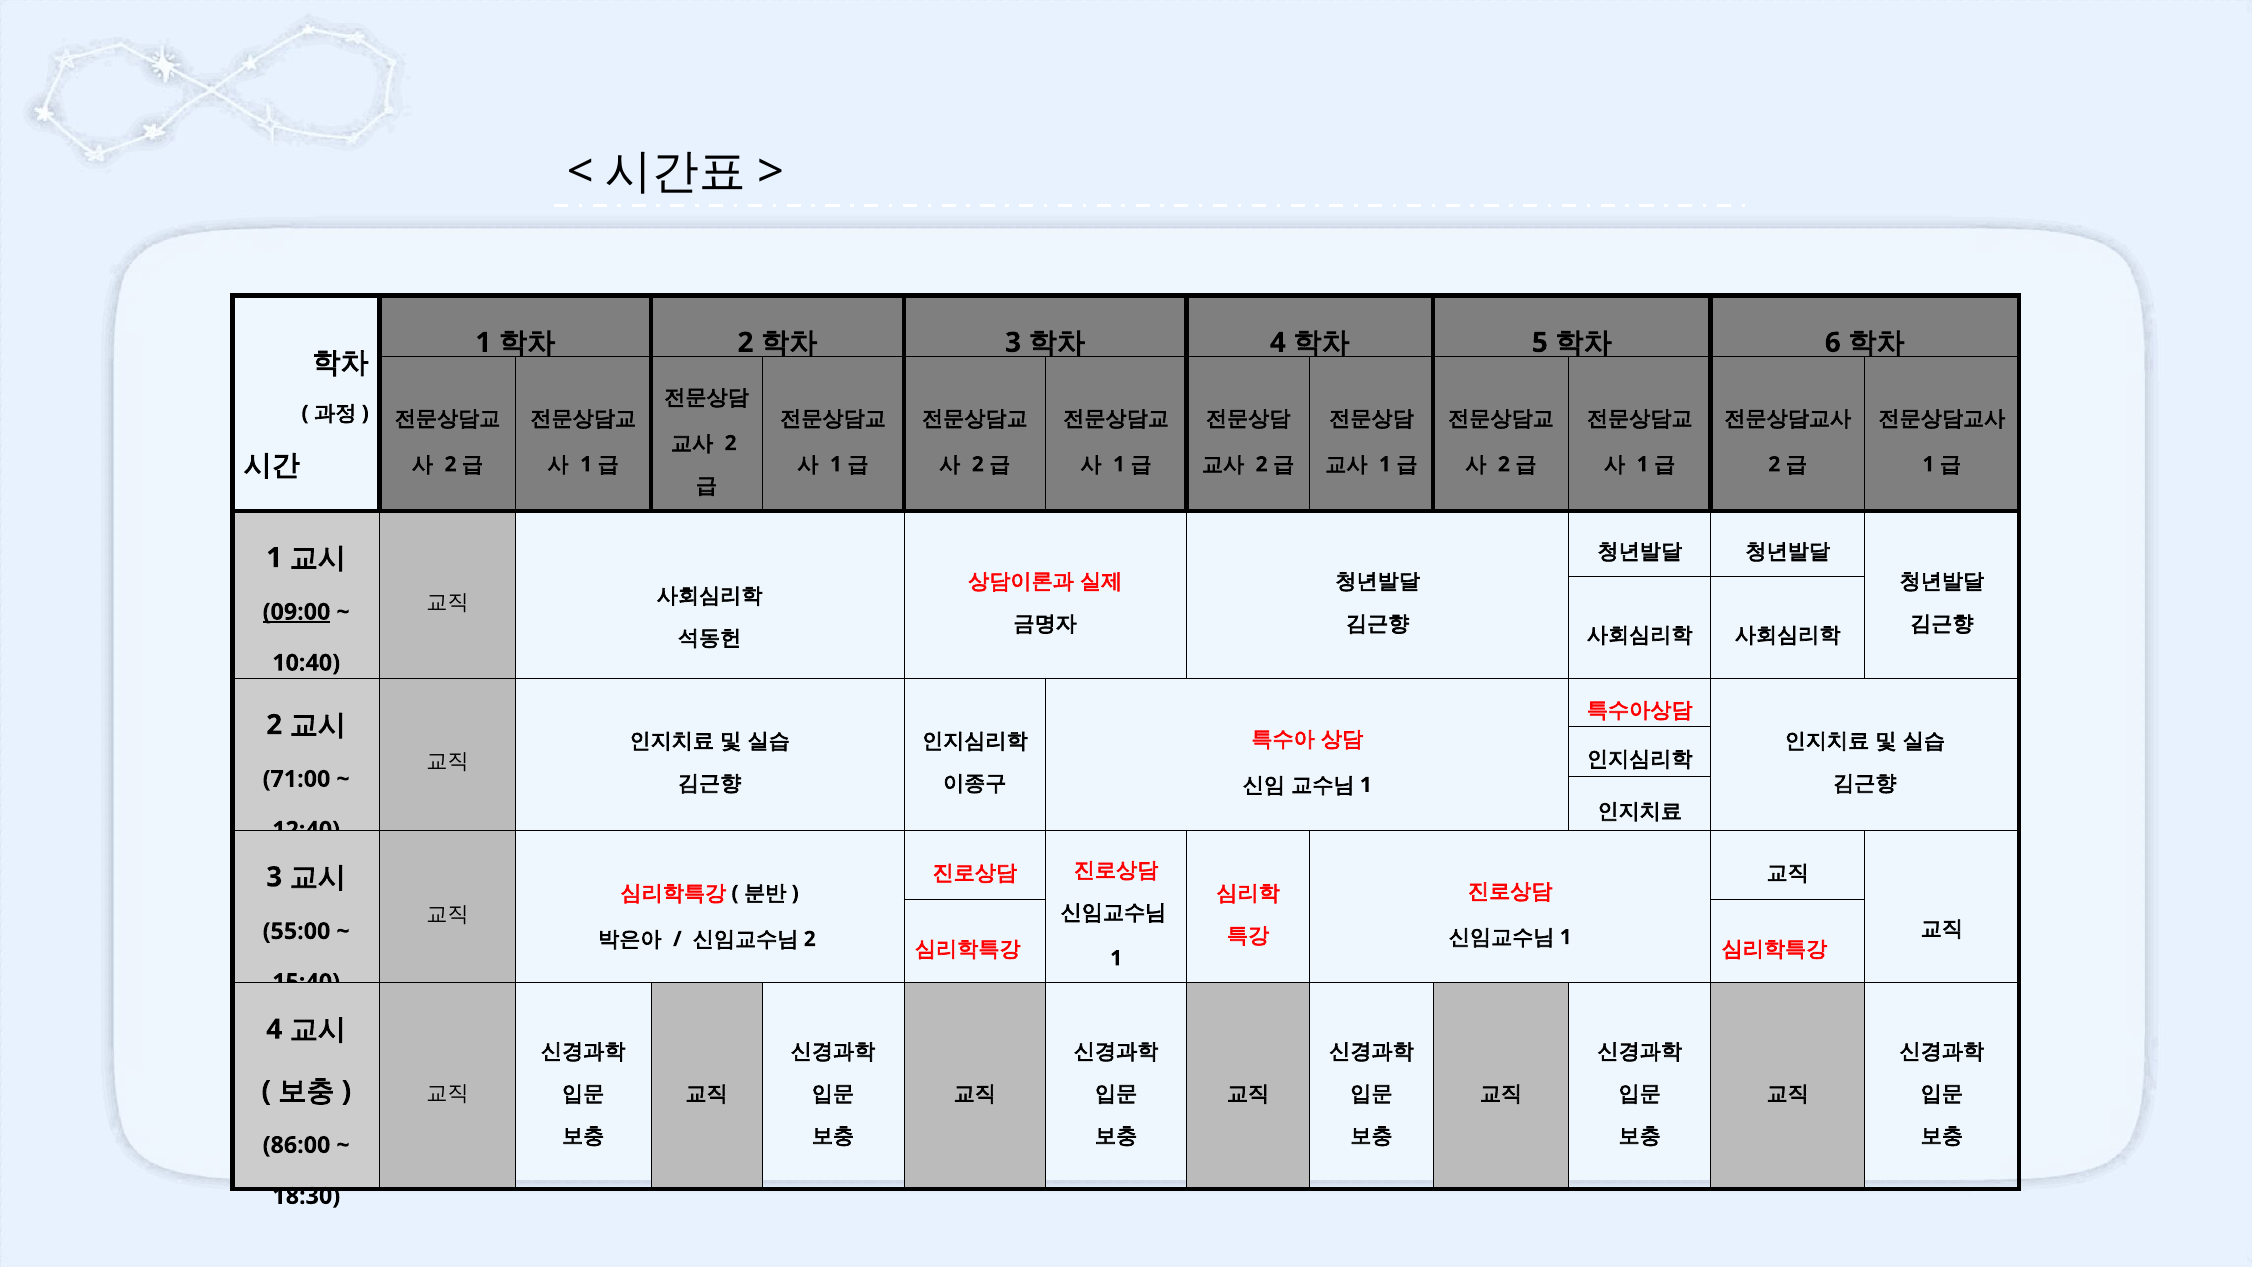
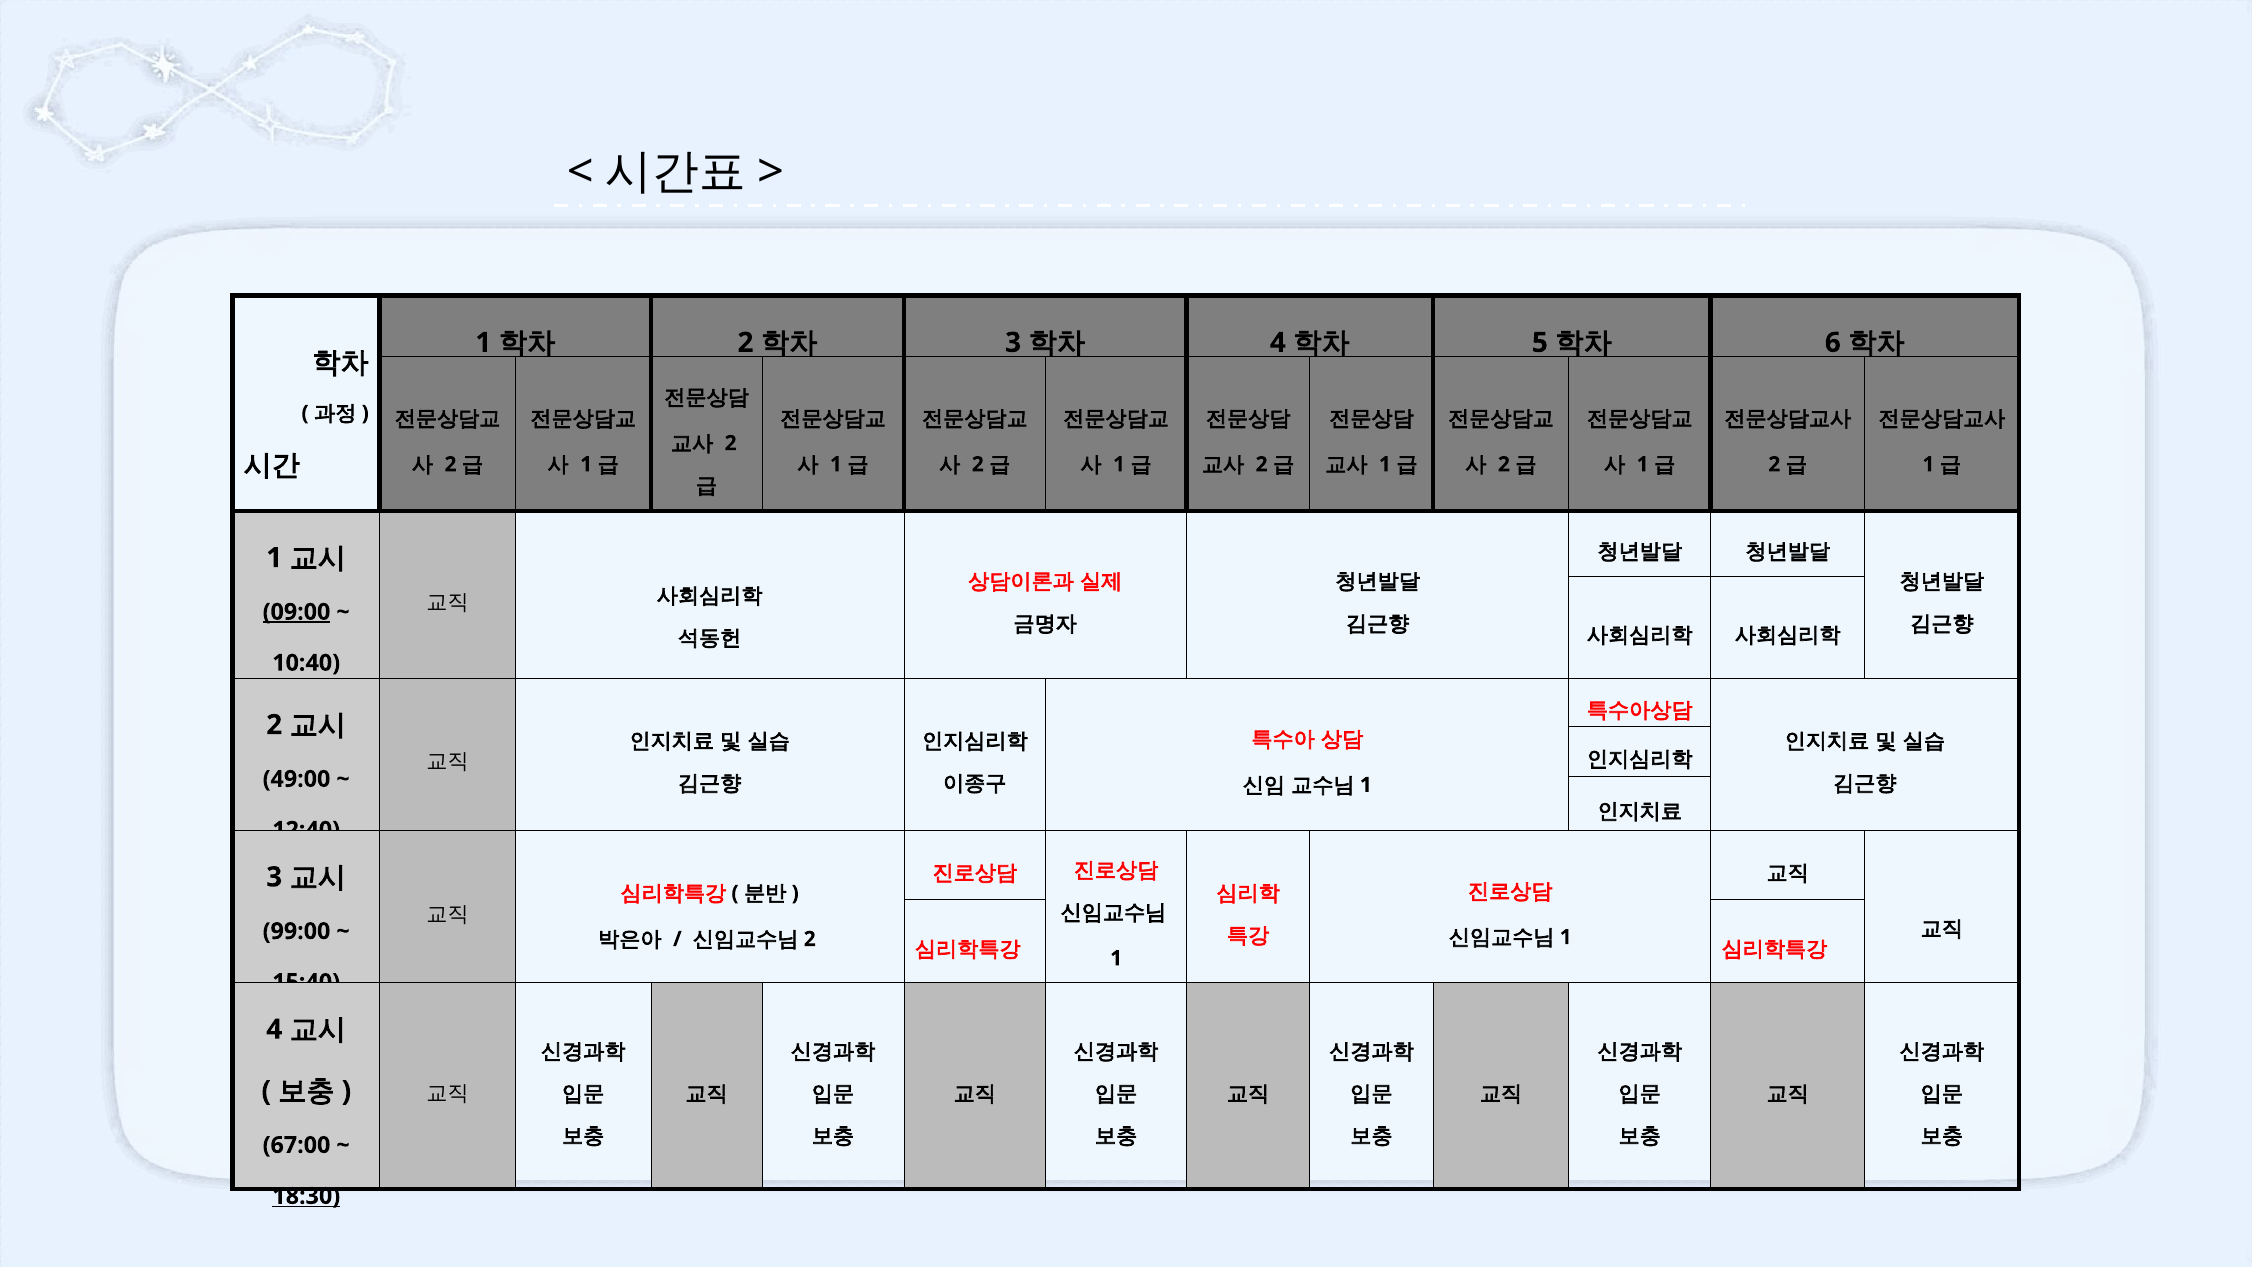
71:00: 71:00 -> 49:00
55:00: 55:00 -> 99:00
86:00: 86:00 -> 67:00
18:30 underline: none -> present
